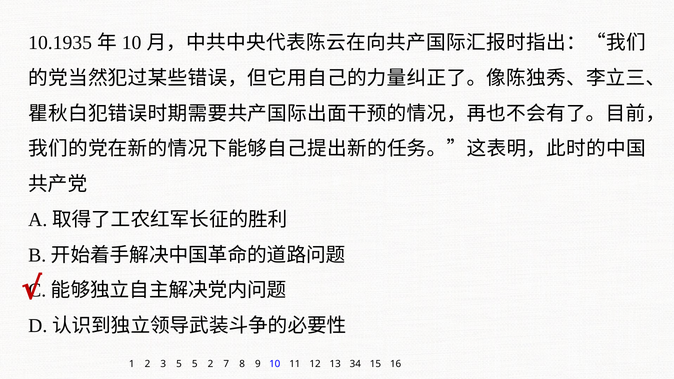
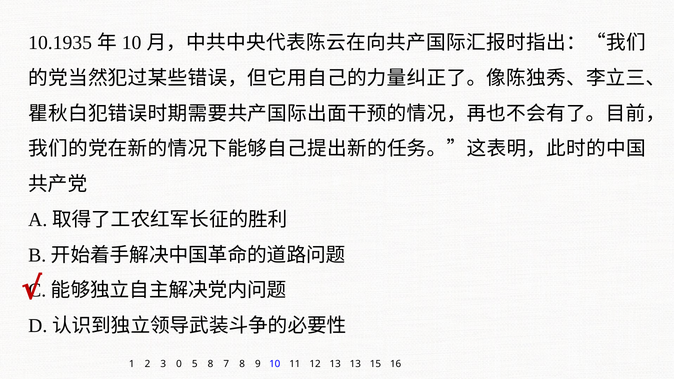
3 5: 5 -> 0
5 2: 2 -> 8
13 34: 34 -> 13
